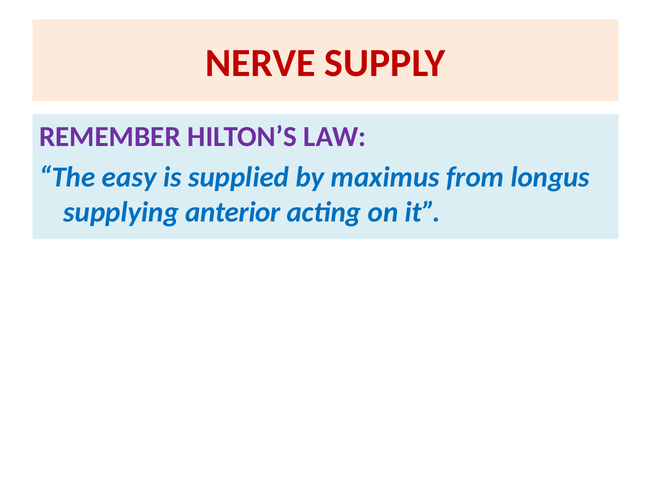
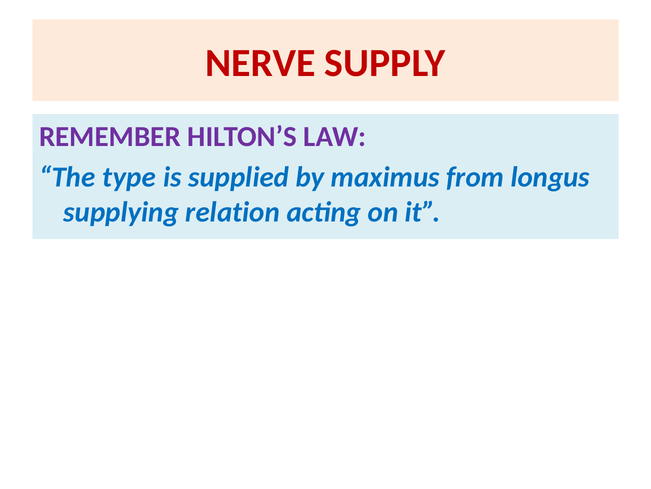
easy: easy -> type
anterior: anterior -> relation
